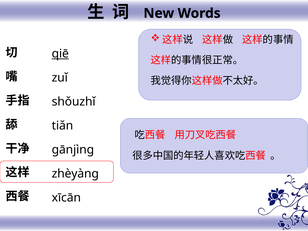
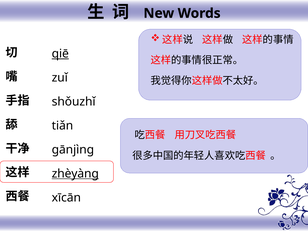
zhèyàng underline: none -> present
